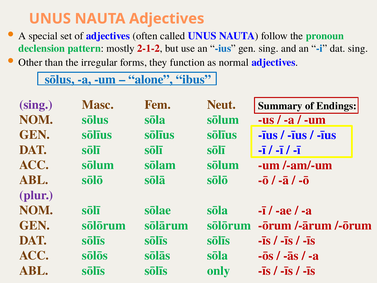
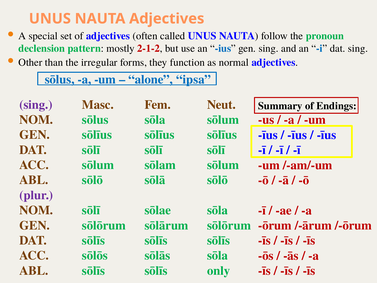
ibus: ibus -> ipsa
